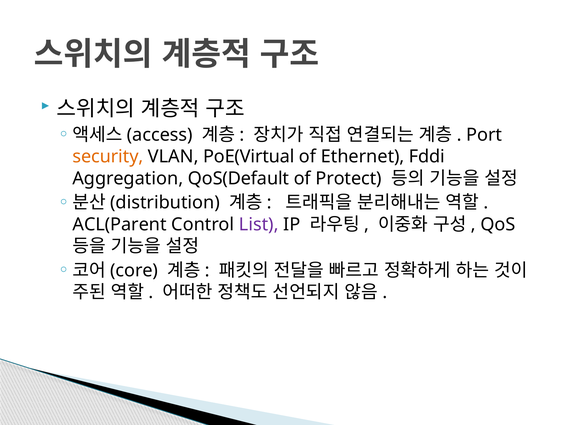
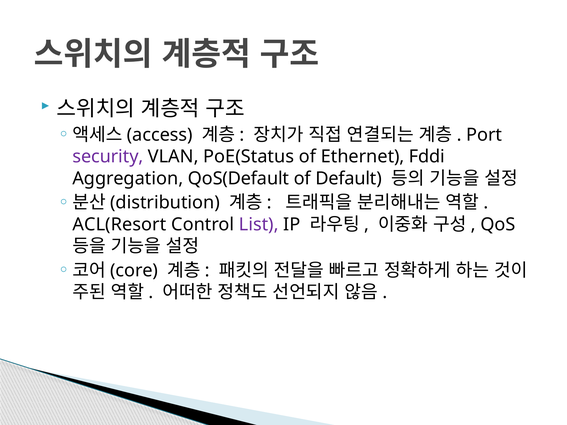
security colour: orange -> purple
PoE(Virtual: PoE(Virtual -> PoE(Status
Protect: Protect -> Default
ACL(Parent: ACL(Parent -> ACL(Resort
